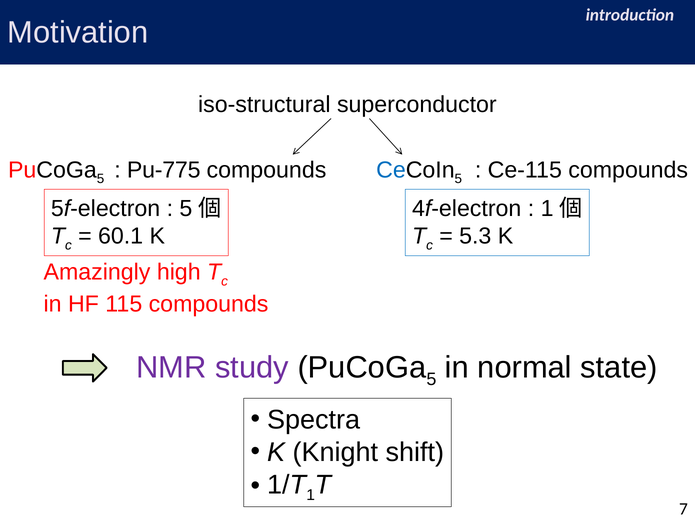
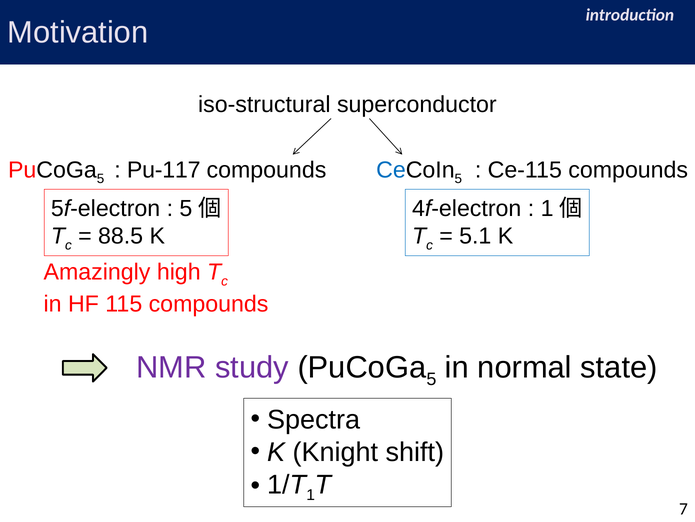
Pu-775: Pu-775 -> Pu-117
60.1: 60.1 -> 88.5
5.3: 5.3 -> 5.1
